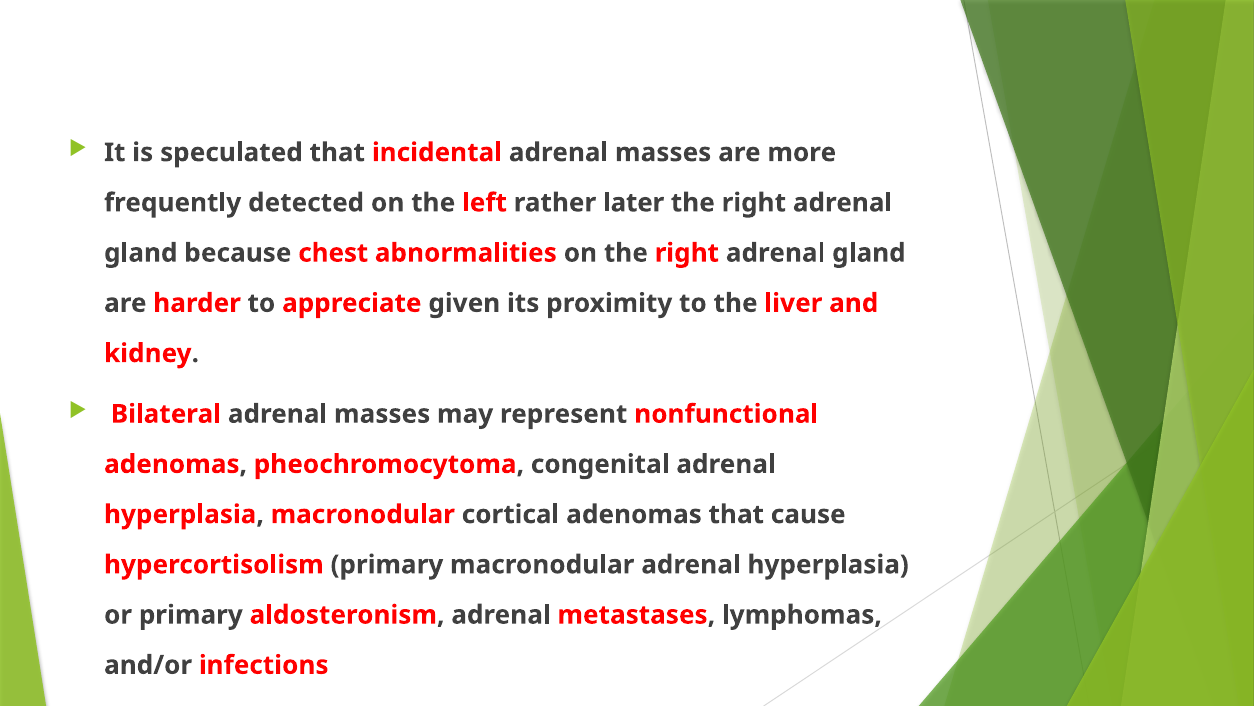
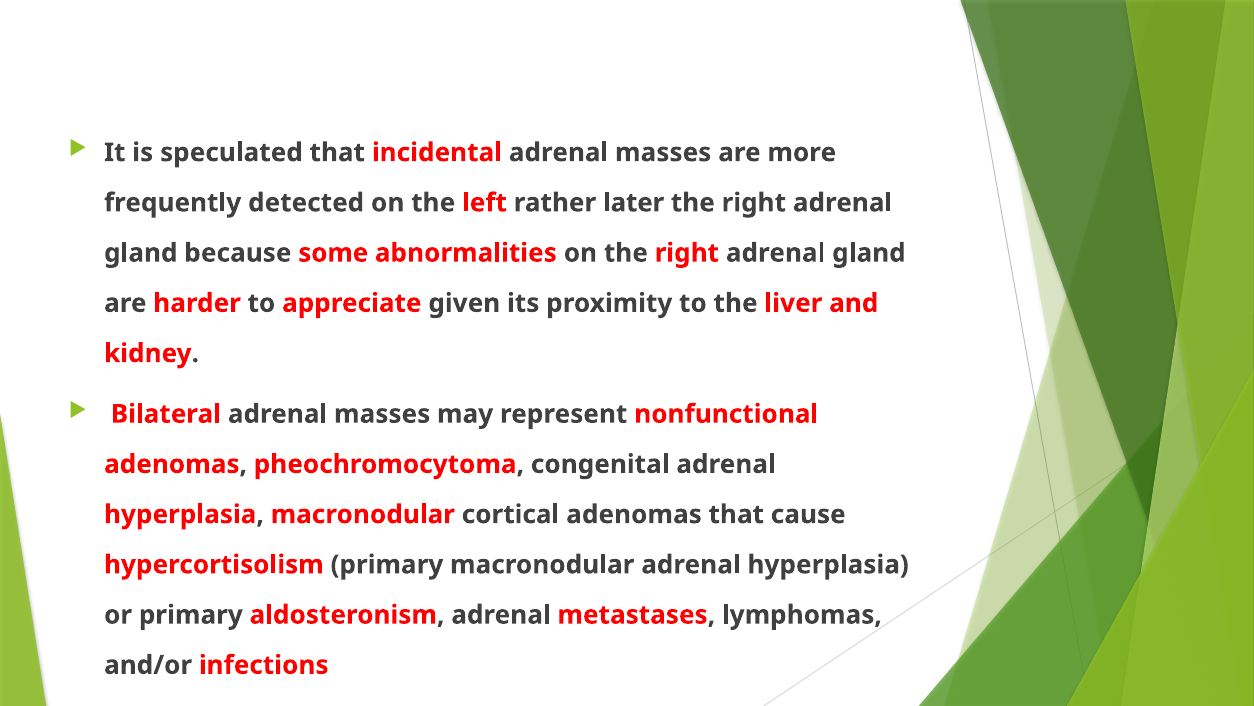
chest: chest -> some
